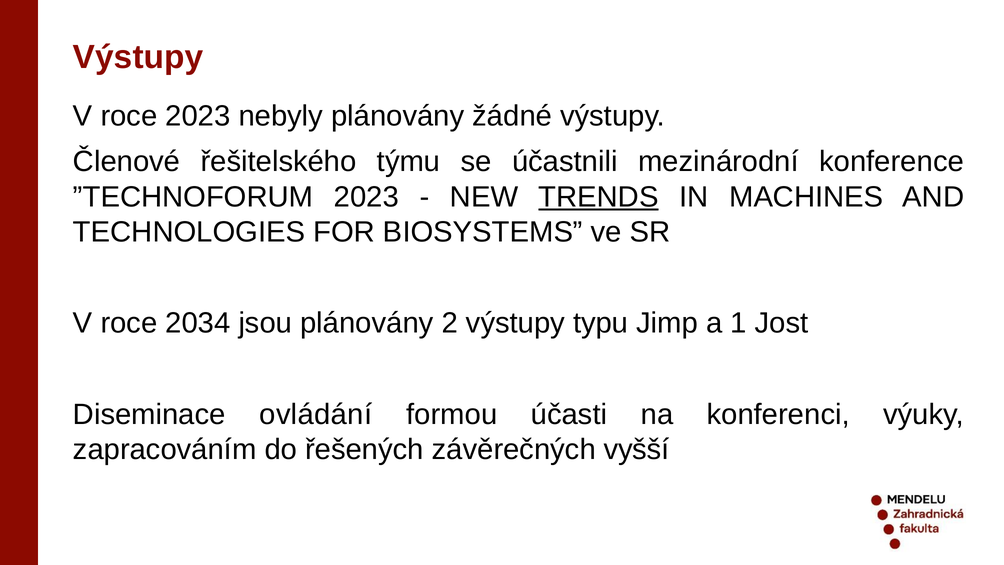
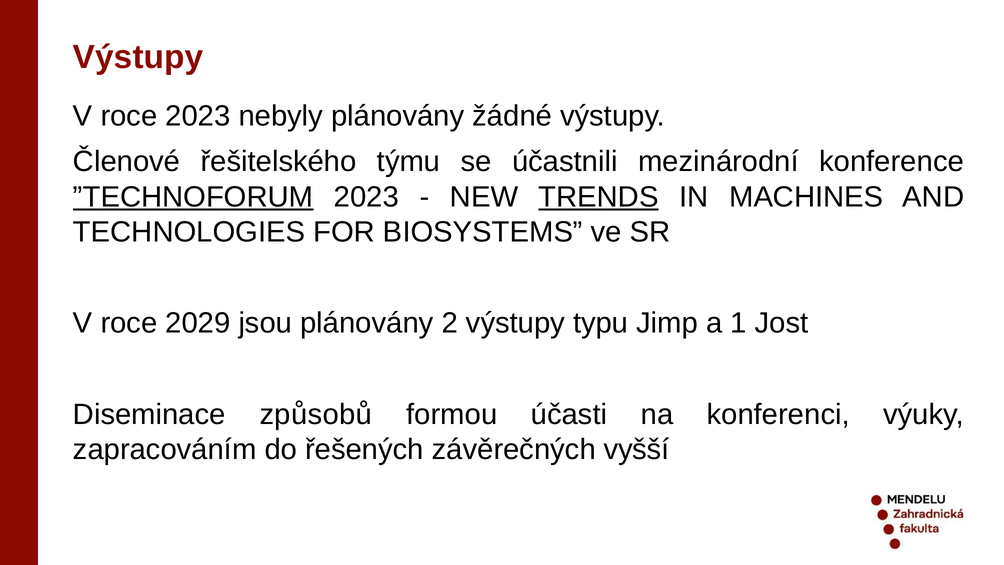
”TECHNOFORUM underline: none -> present
2034: 2034 -> 2029
ovládání: ovládání -> způsobů
